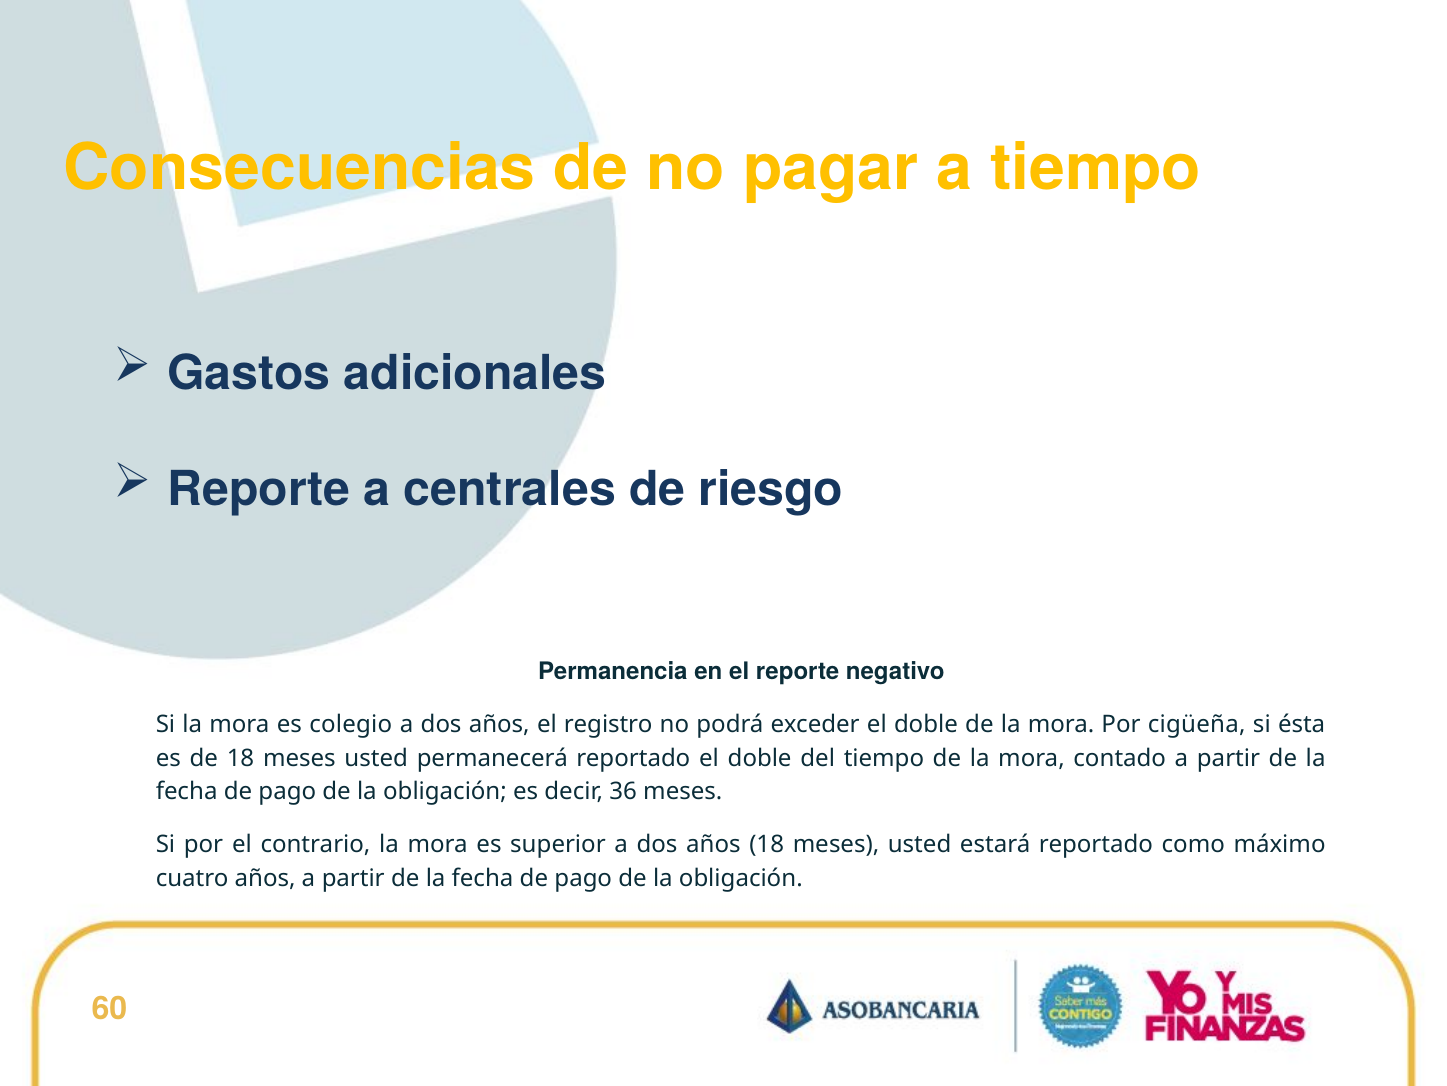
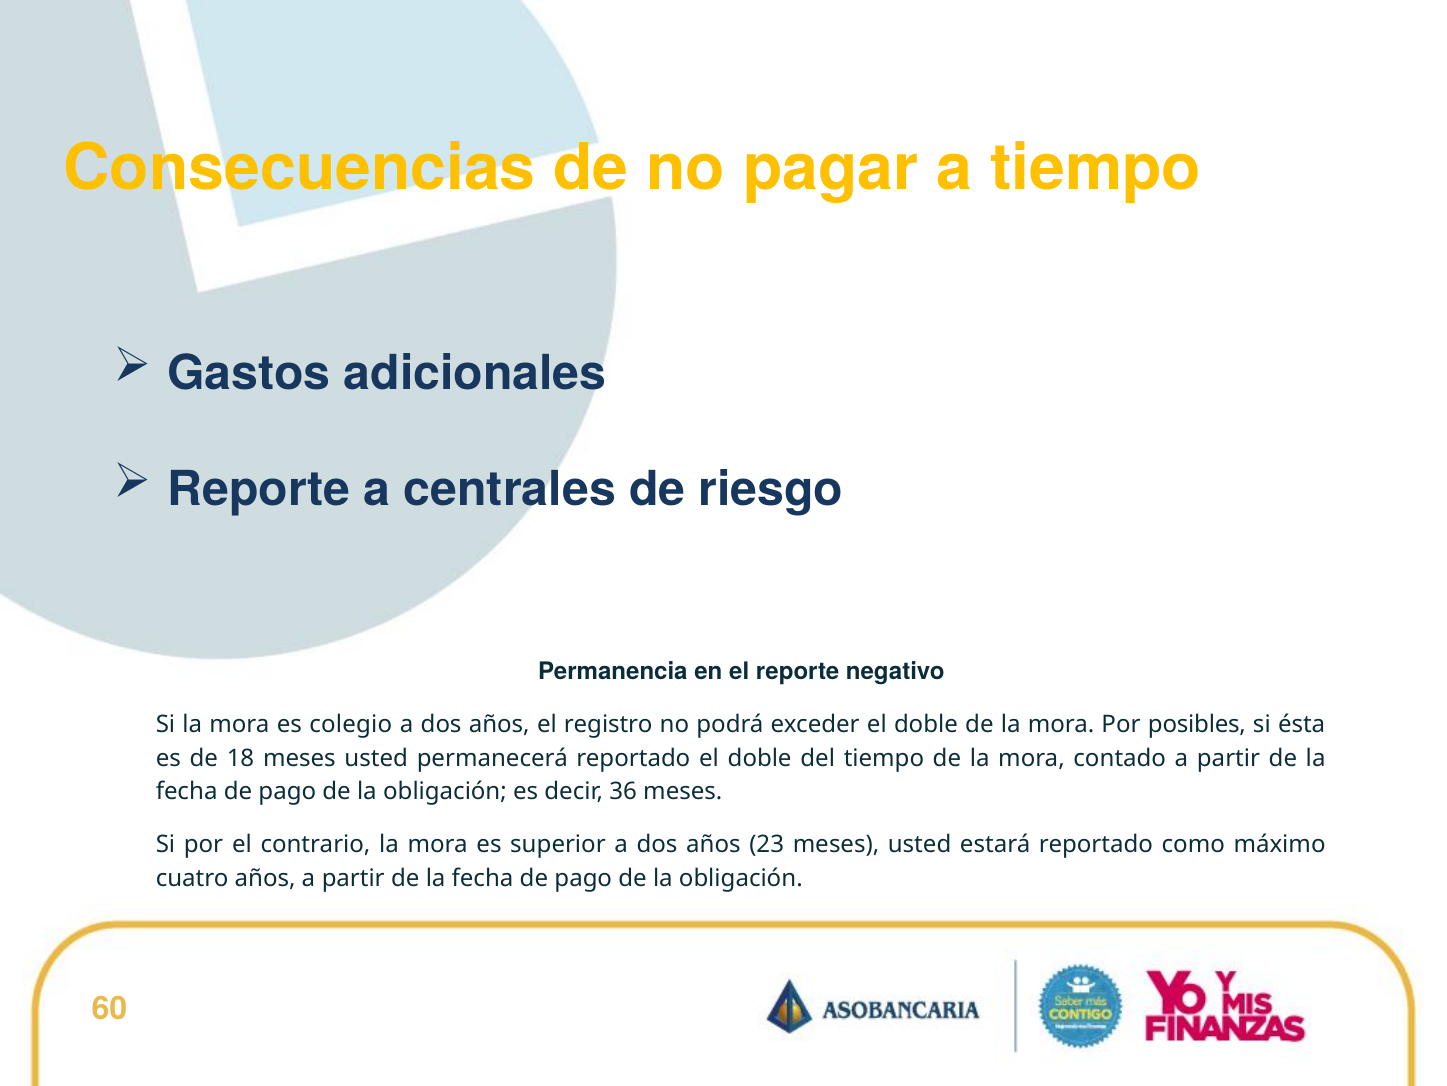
cigüeña: cigüeña -> posibles
años 18: 18 -> 23
